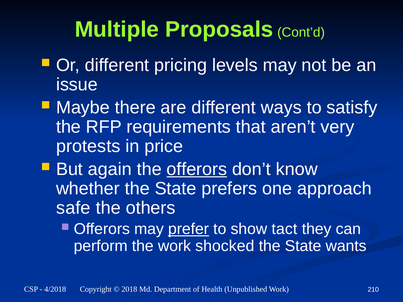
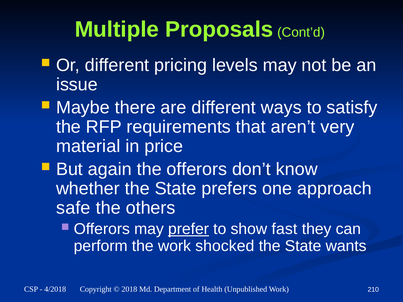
protests: protests -> material
offerors at (197, 169) underline: present -> none
tact: tact -> fast
